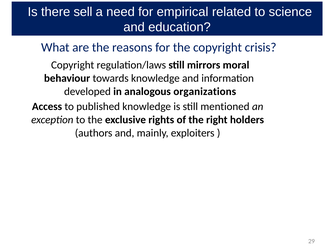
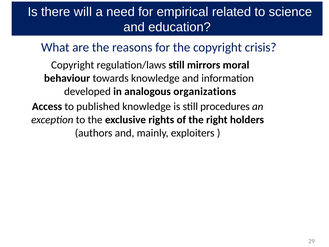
sell: sell -> will
mentioned: mentioned -> procedures
